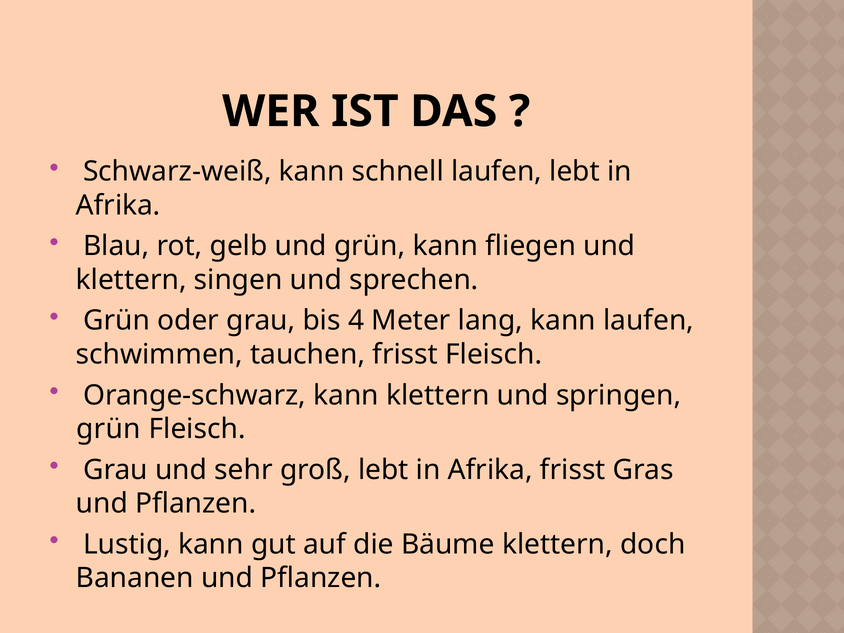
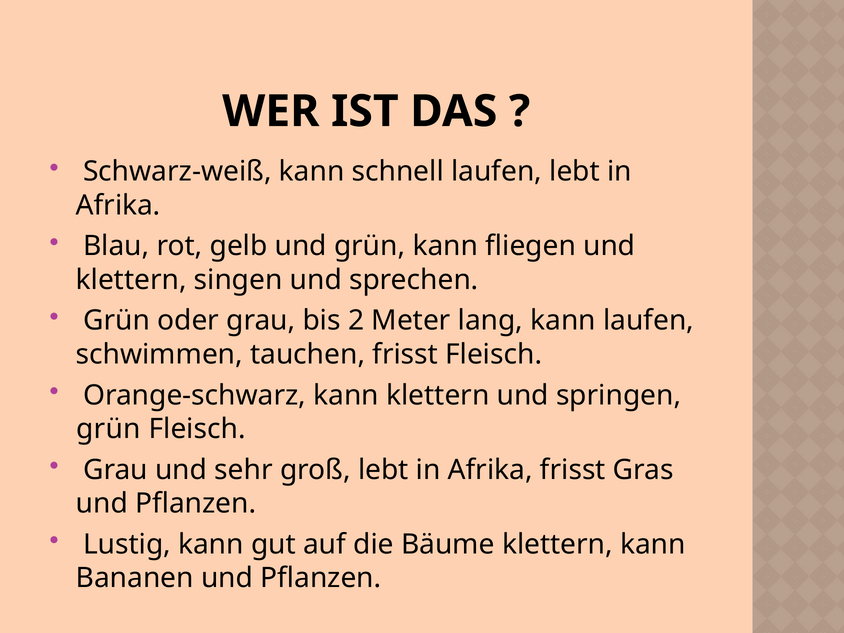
4: 4 -> 2
klettern doch: doch -> kann
